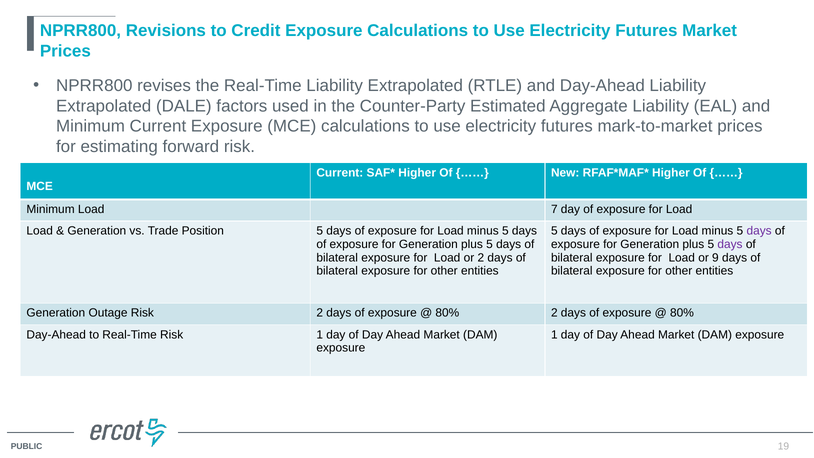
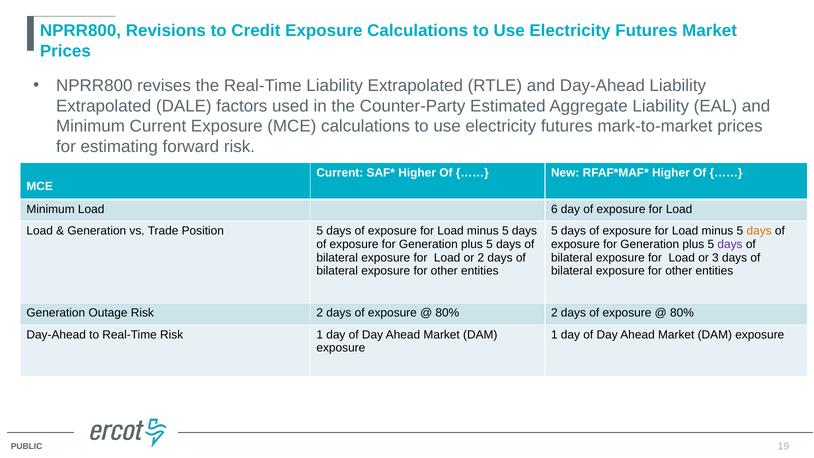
7: 7 -> 6
days at (759, 231) colour: purple -> orange
9: 9 -> 3
